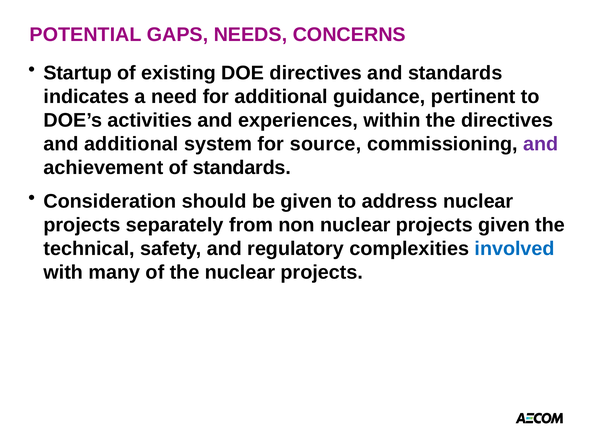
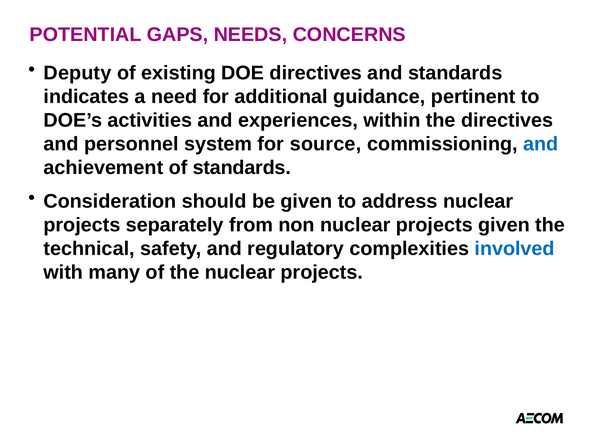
Startup: Startup -> Deputy
and additional: additional -> personnel
and at (541, 144) colour: purple -> blue
